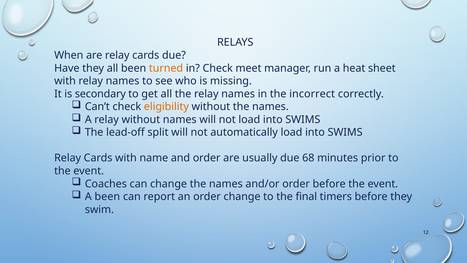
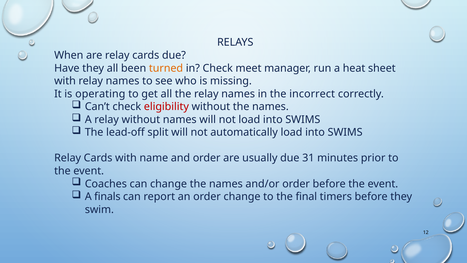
secondary: secondary -> operating
eligibility colour: orange -> red
68: 68 -> 31
A been: been -> finals
